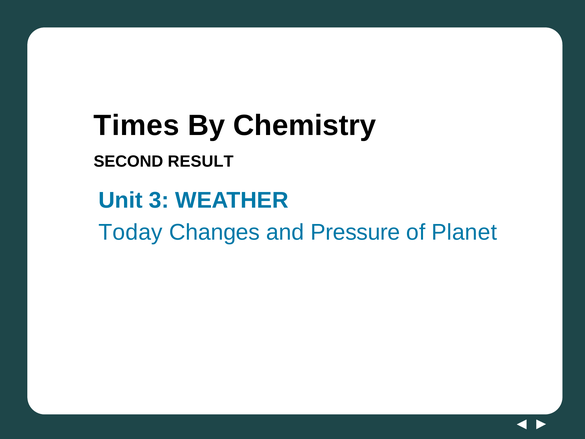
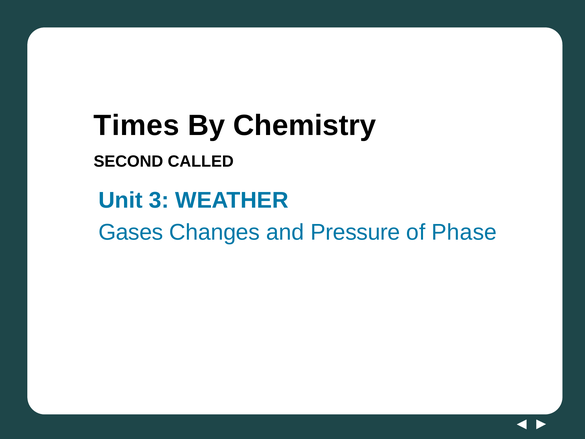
RESULT: RESULT -> CALLED
Today: Today -> Gases
Planet: Planet -> Phase
